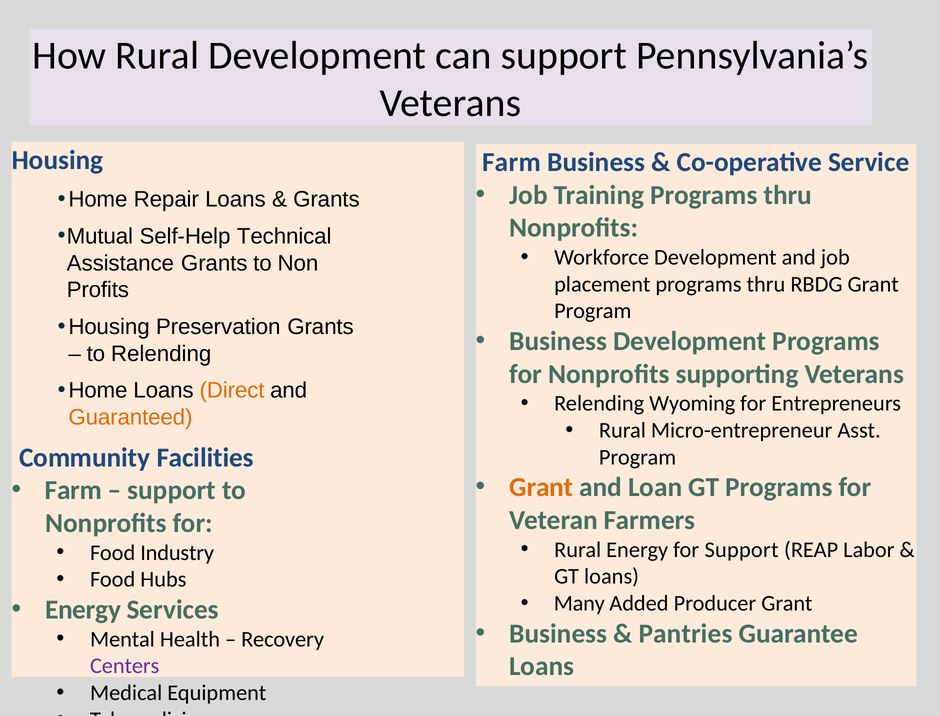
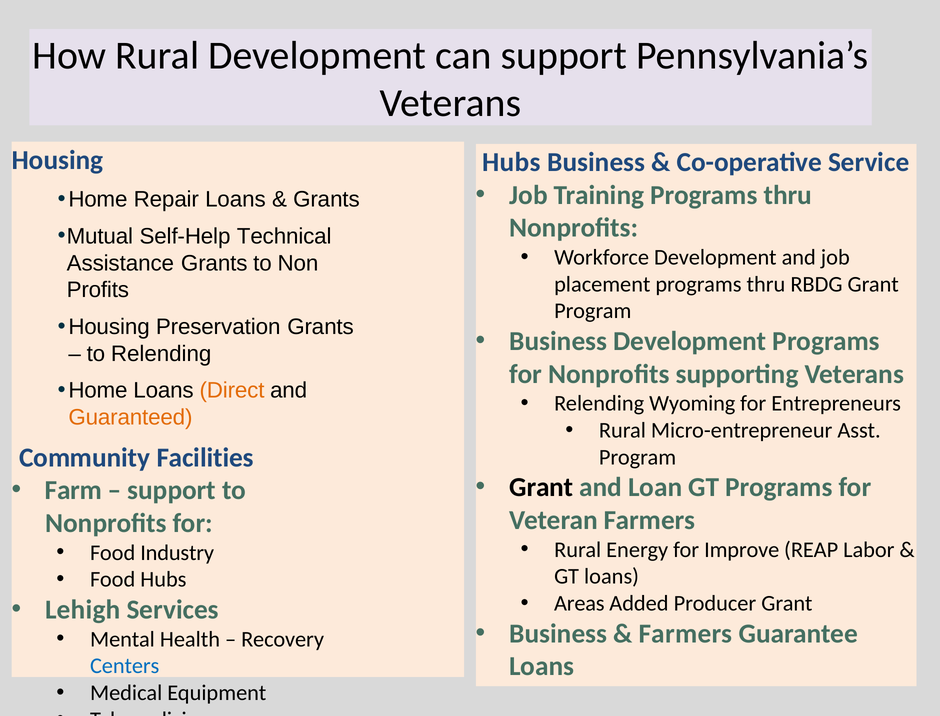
Farm at (511, 162): Farm -> Hubs
Grant at (541, 488) colour: orange -> black
for Support: Support -> Improve
Many: Many -> Areas
Energy at (83, 610): Energy -> Lehigh
Pantries at (686, 634): Pantries -> Farmers
Centers colour: purple -> blue
